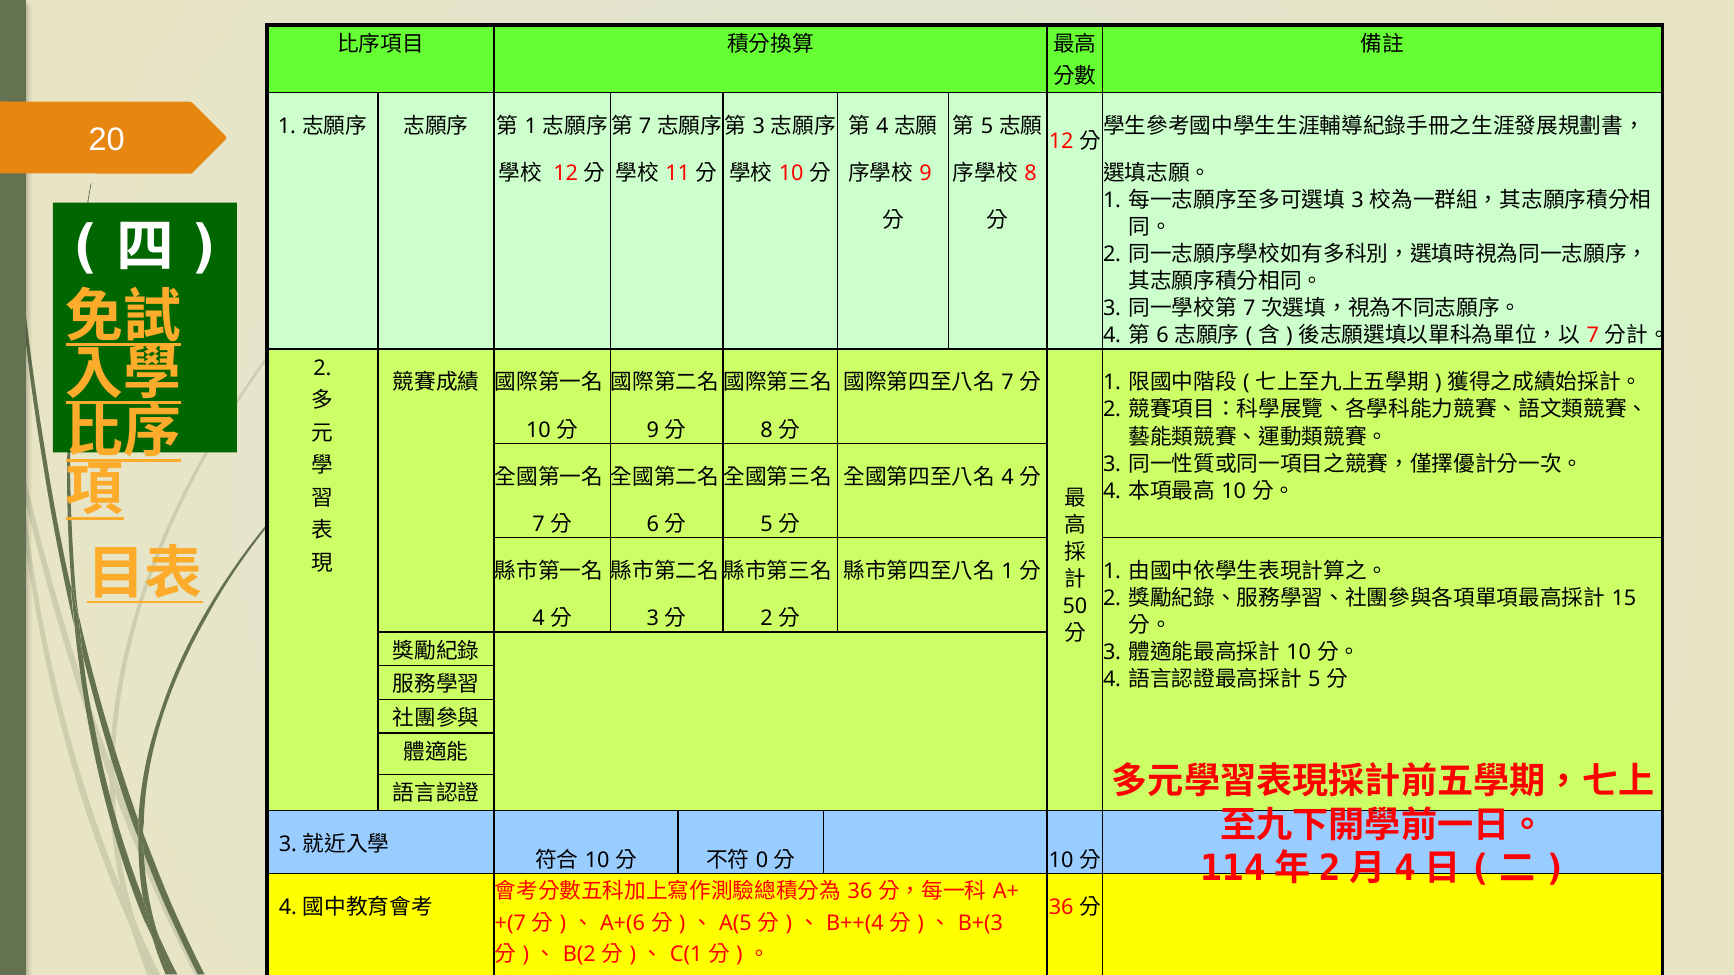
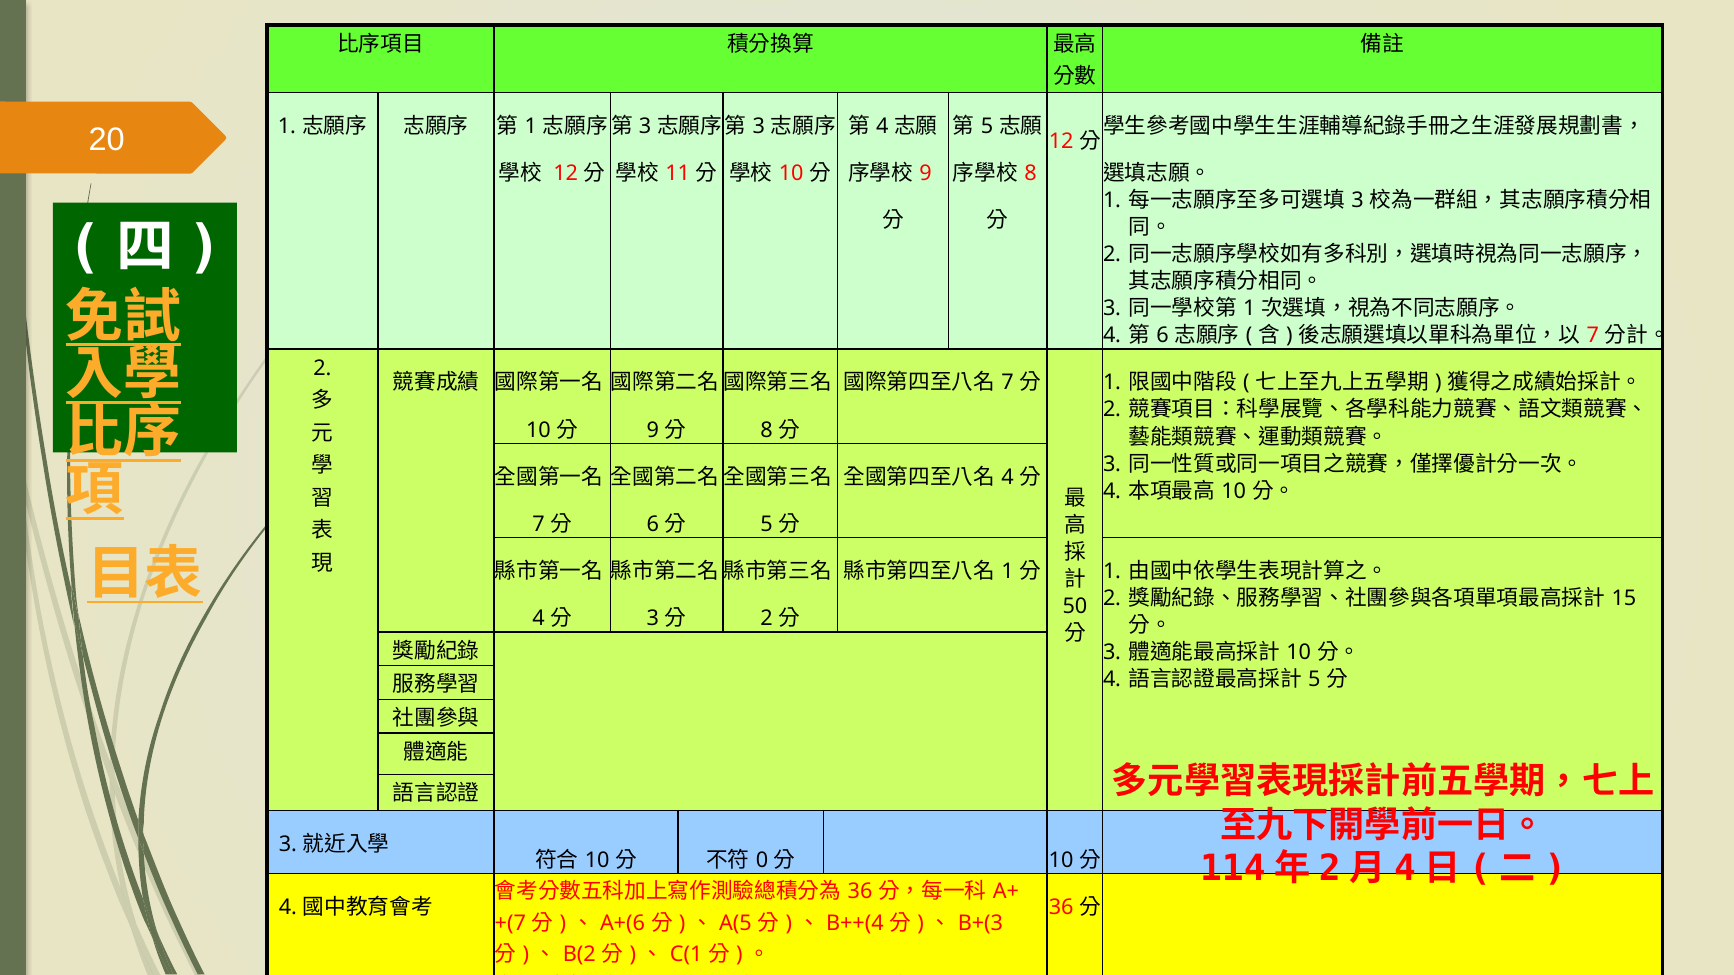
7 at (645, 126): 7 -> 3
7 at (1249, 309): 7 -> 1
